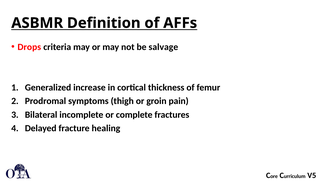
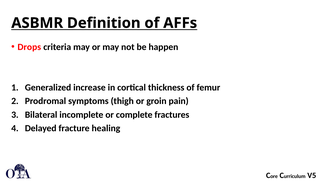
salvage: salvage -> happen
